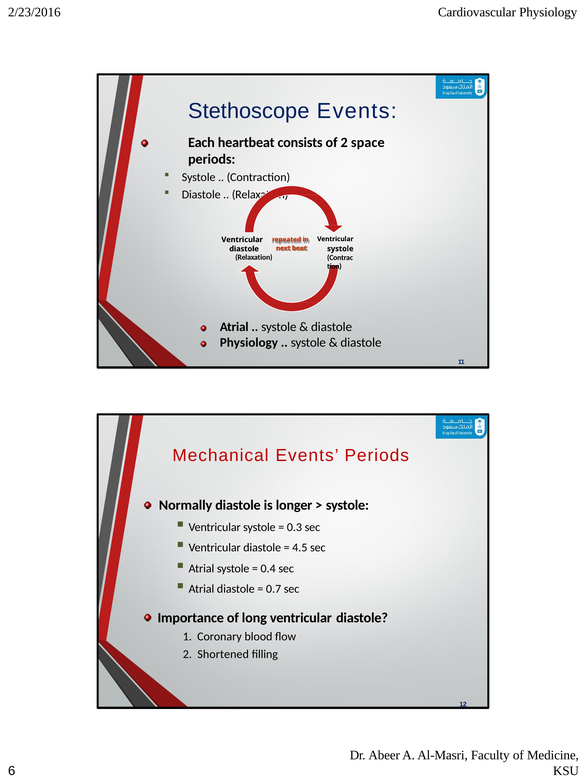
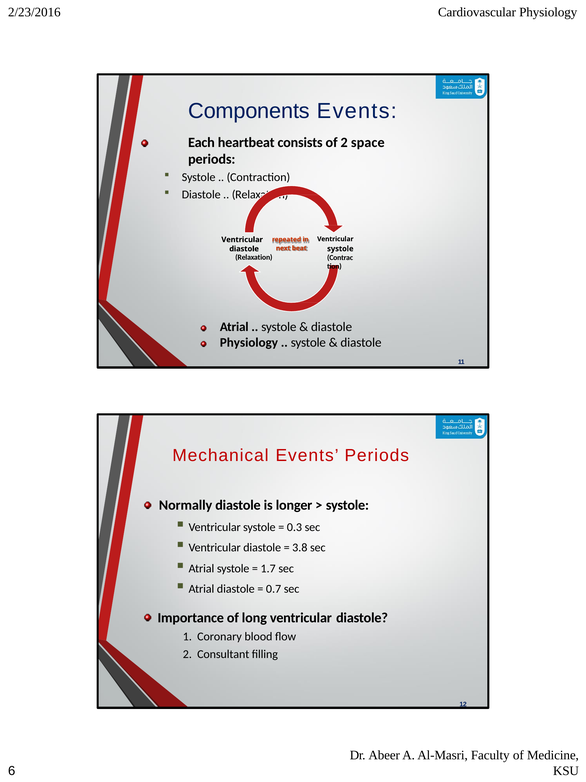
Stethoscope: Stethoscope -> Components
4.5: 4.5 -> 3.8
0.4: 0.4 -> 1.7
Shortened: Shortened -> Consultant
